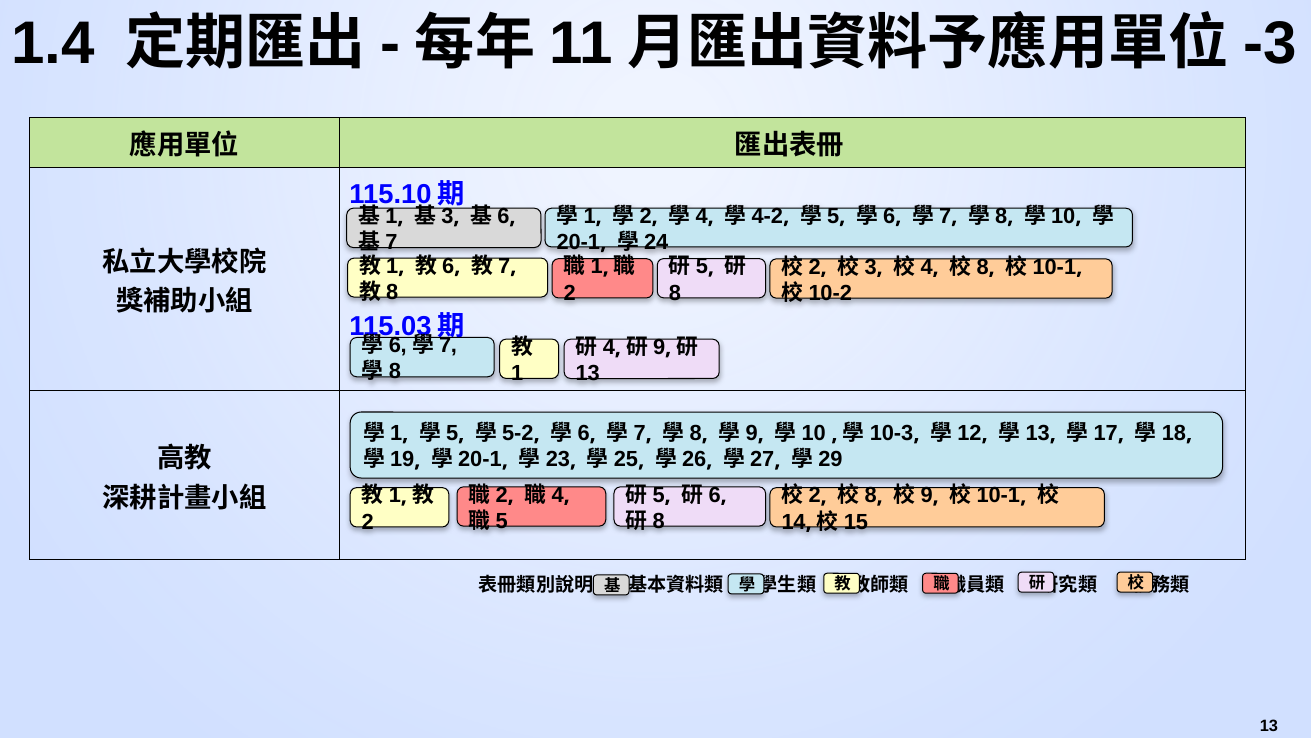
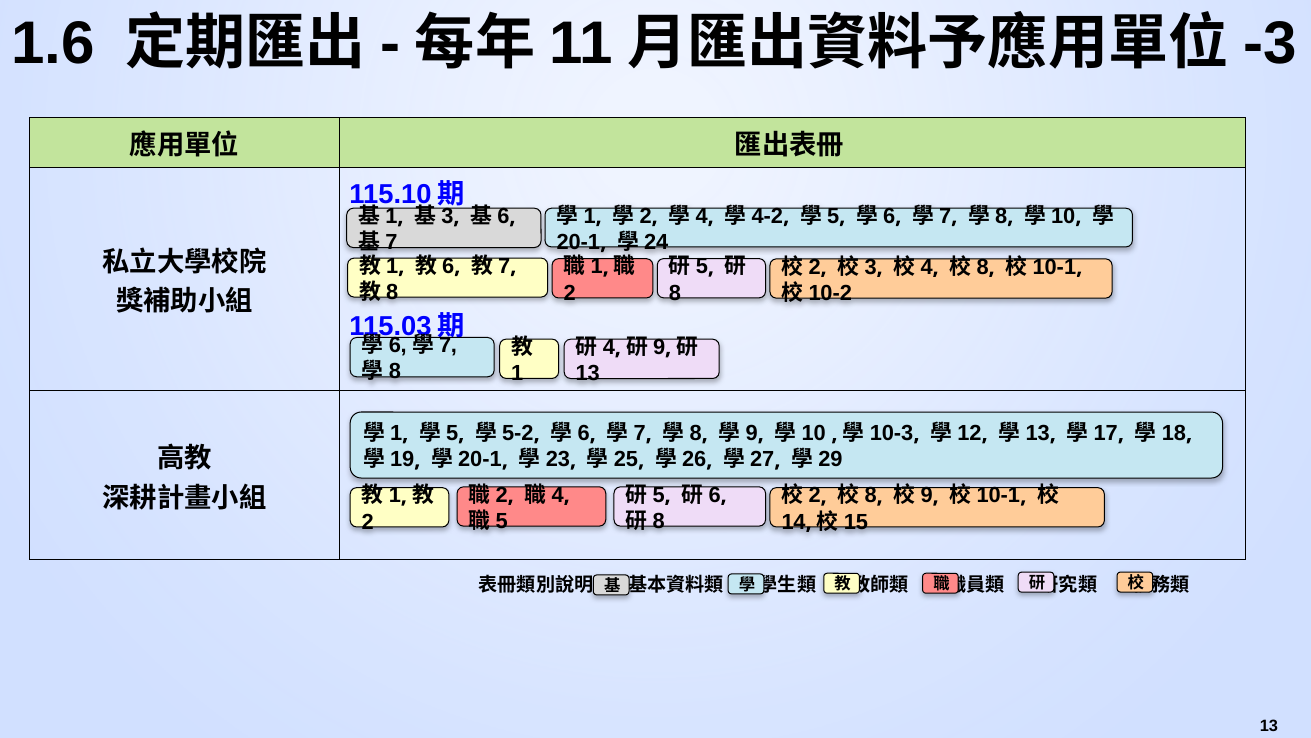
1.4: 1.4 -> 1.6
